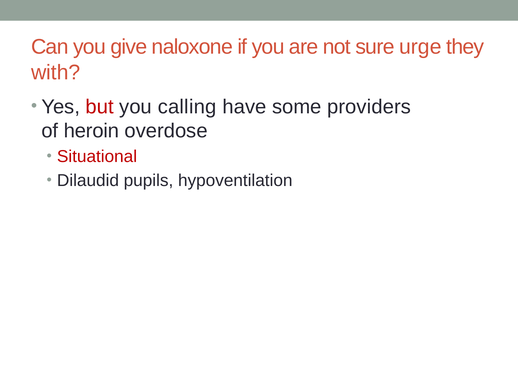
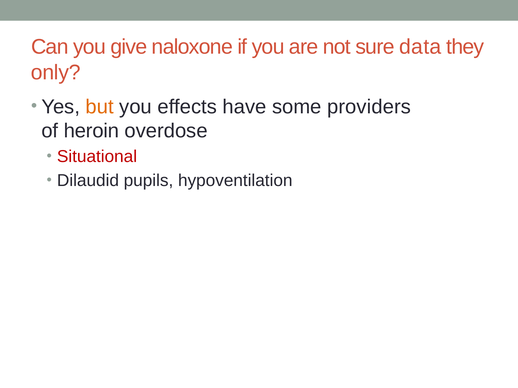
urge: urge -> data
with: with -> only
but colour: red -> orange
calling: calling -> effects
